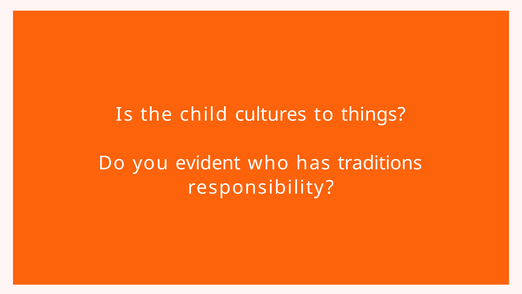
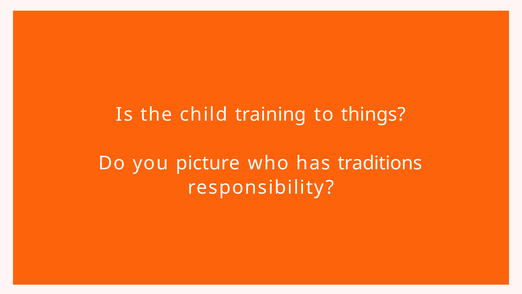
cultures: cultures -> training
evident: evident -> picture
